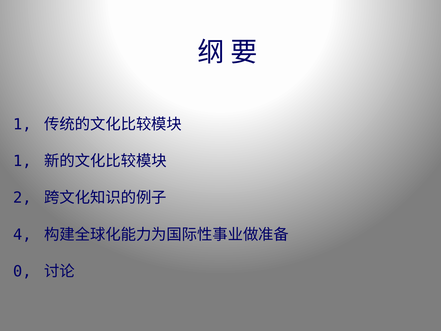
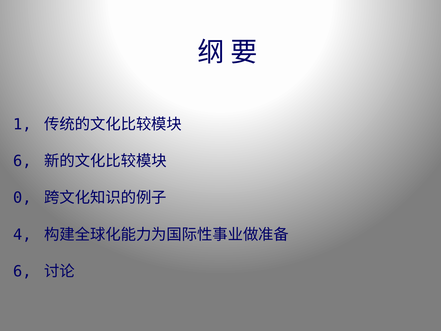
1 at (22, 161): 1 -> 6
2: 2 -> 0
0 at (22, 271): 0 -> 6
